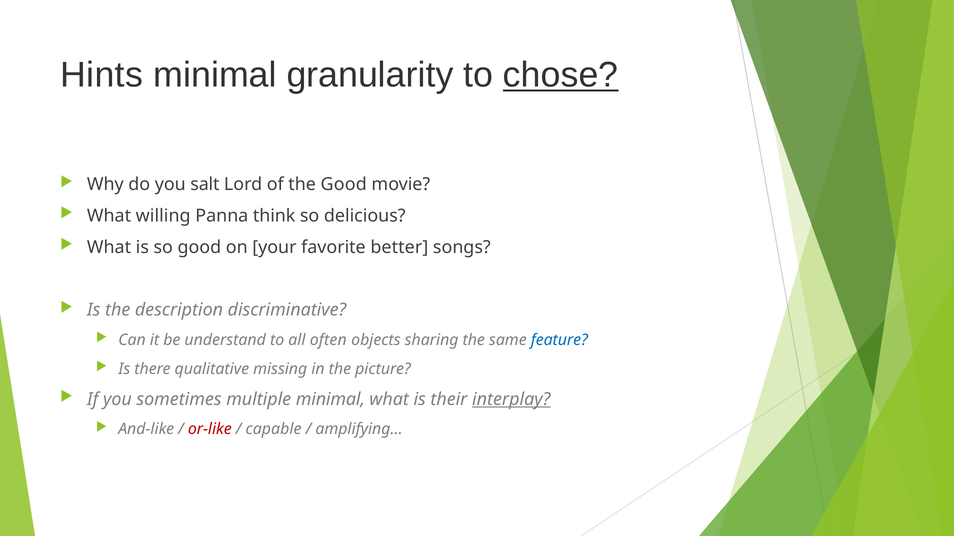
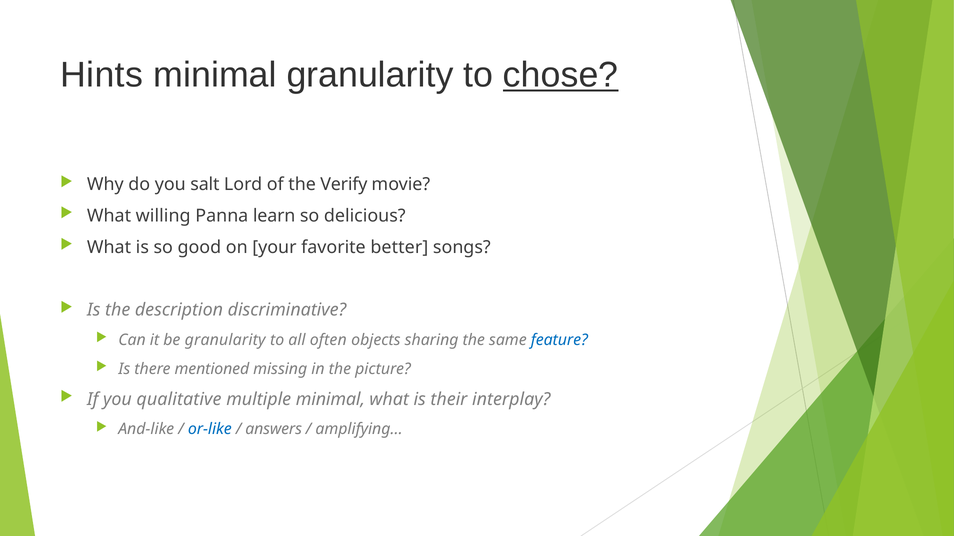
the Good: Good -> Verify
think: think -> learn
be understand: understand -> granularity
qualitative: qualitative -> mentioned
sometimes: sometimes -> qualitative
interplay underline: present -> none
or-like colour: red -> blue
capable: capable -> answers
